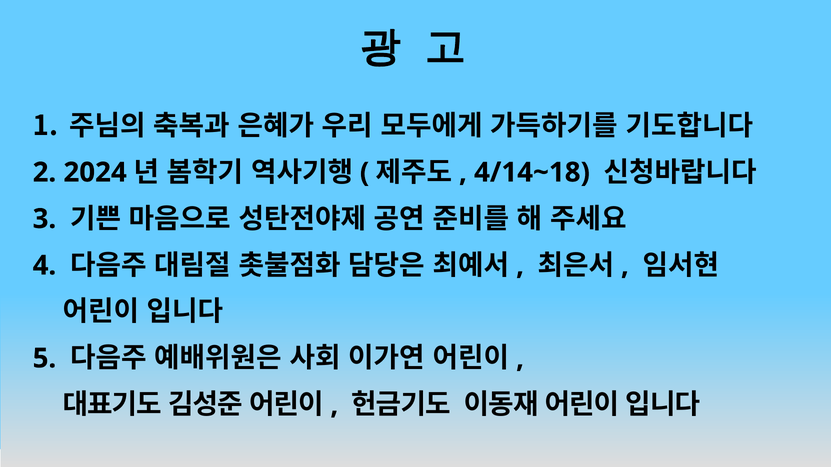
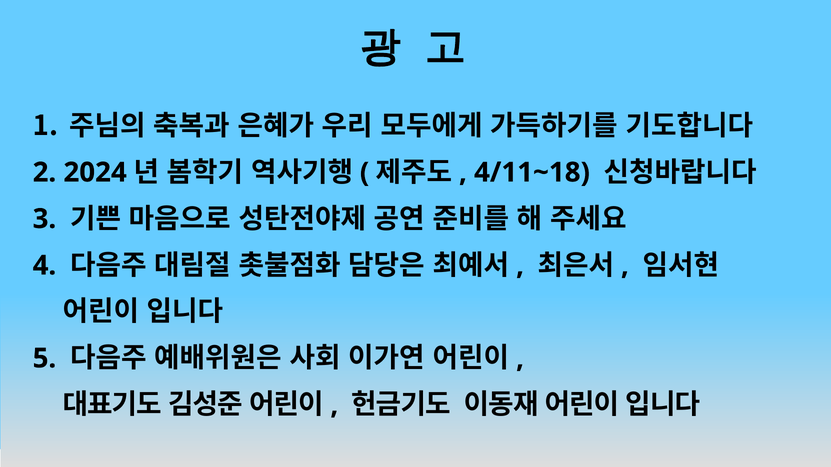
4/14~18: 4/14~18 -> 4/11~18
